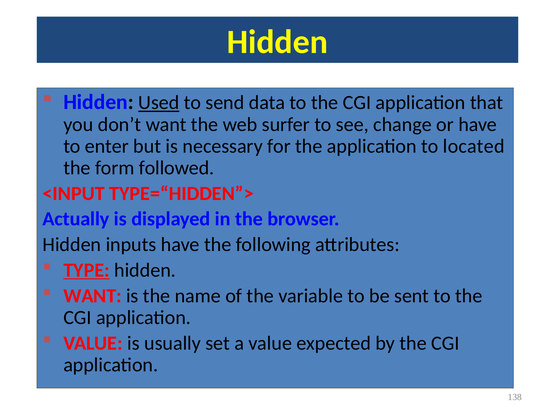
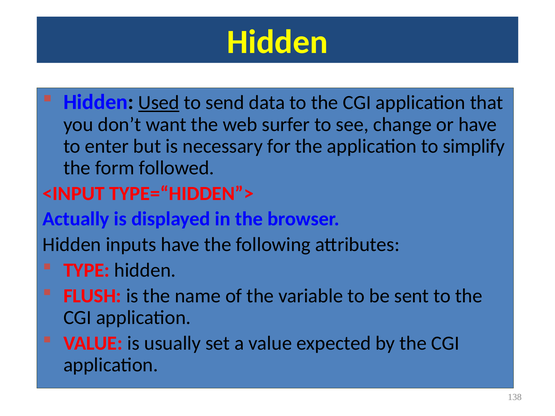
located: located -> simplify
TYPE underline: present -> none
WANT at (92, 296): WANT -> FLUSH
